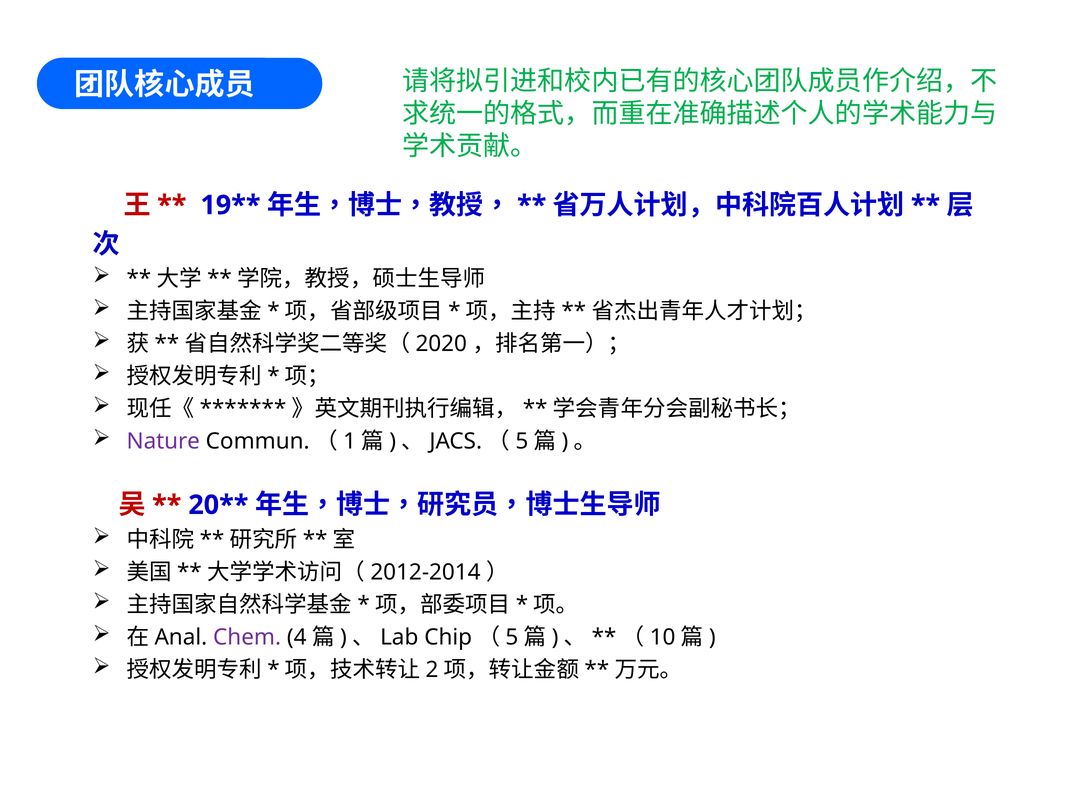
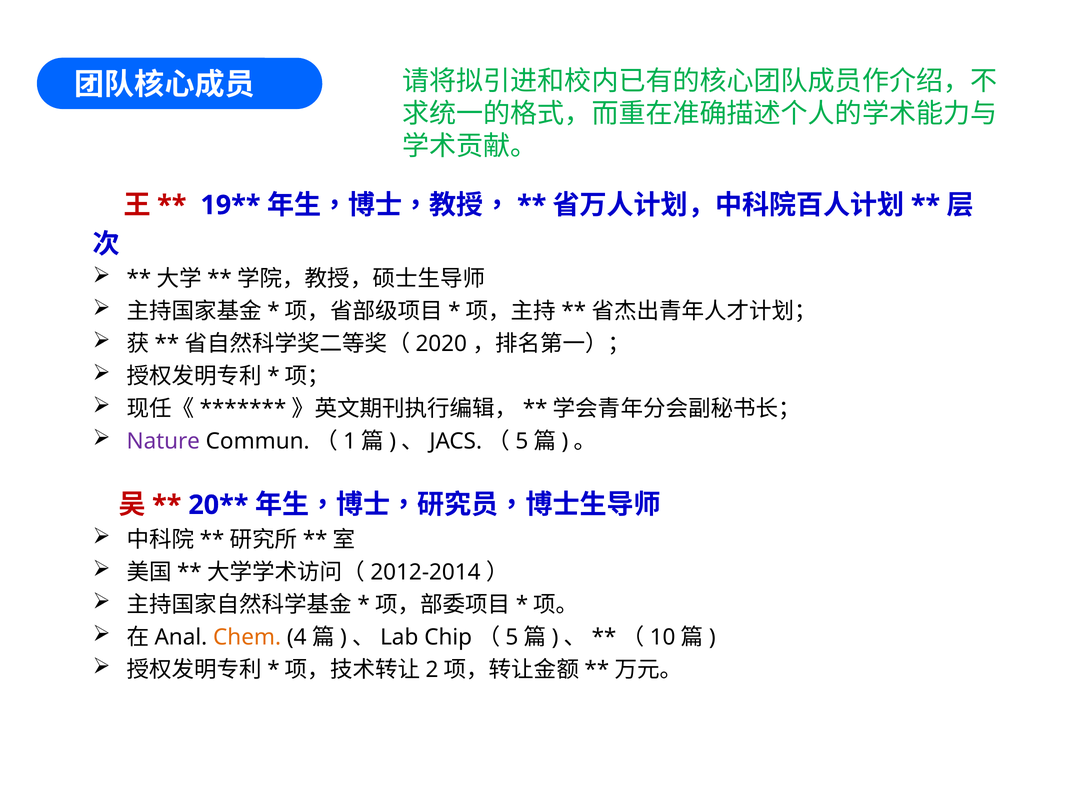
Chem colour: purple -> orange
